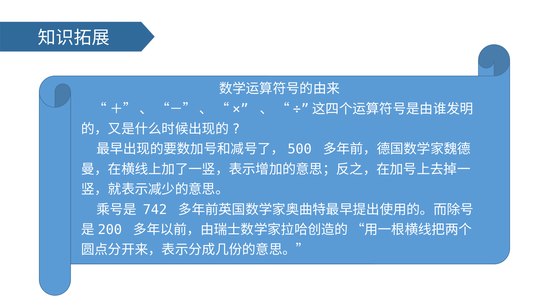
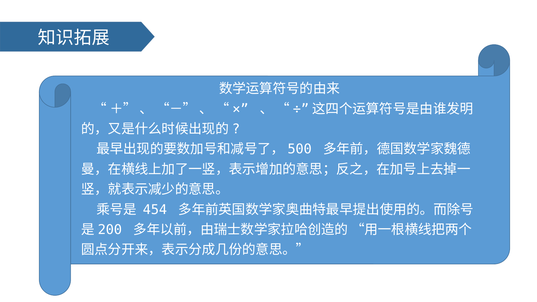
742: 742 -> 454
